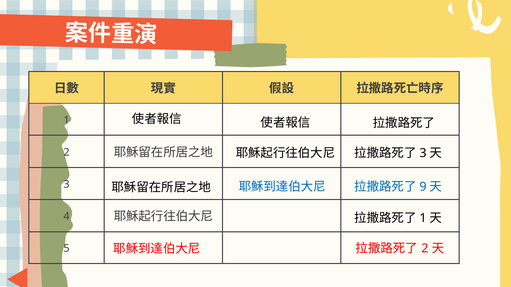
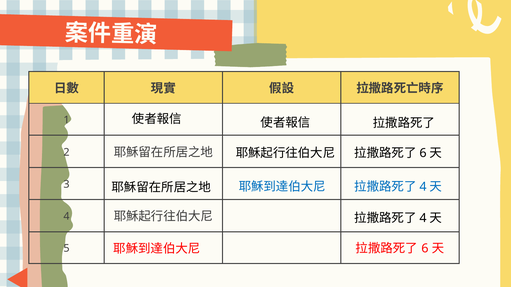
3 at (423, 153): 3 -> 6
9 at (423, 187): 9 -> 4
1 at (423, 219): 1 -> 4
2 at (425, 249): 2 -> 6
